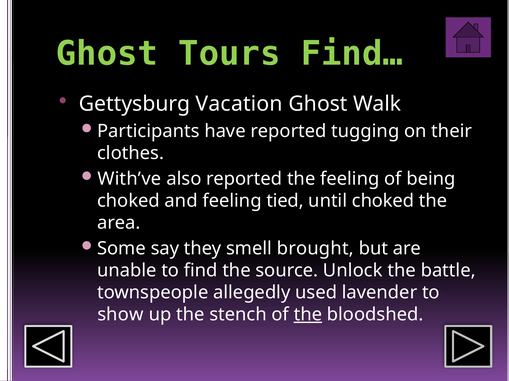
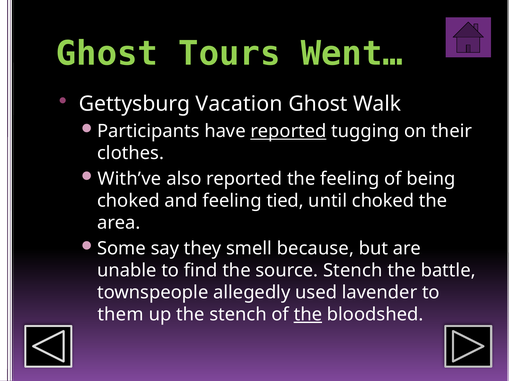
Find…: Find… -> Went…
reported at (288, 131) underline: none -> present
brought: brought -> because
source Unlock: Unlock -> Stench
show: show -> them
